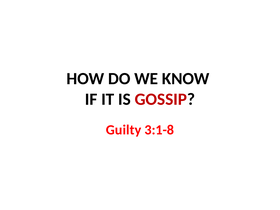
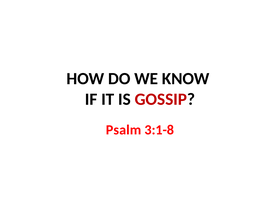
Guilty: Guilty -> Psalm
